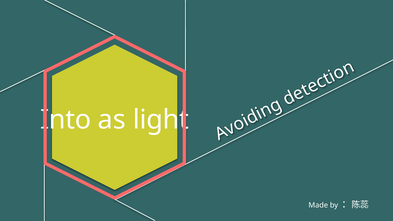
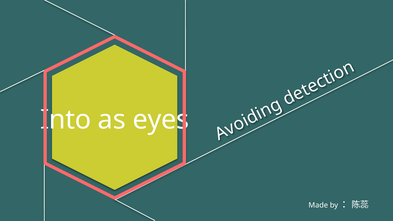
light: light -> eyes
